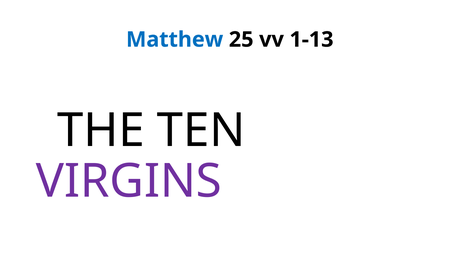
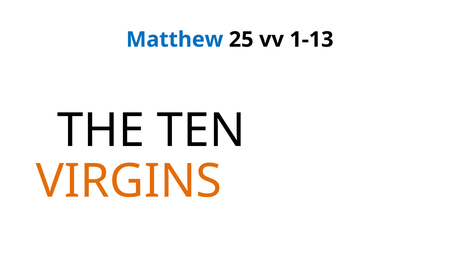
VIRGINS colour: purple -> orange
